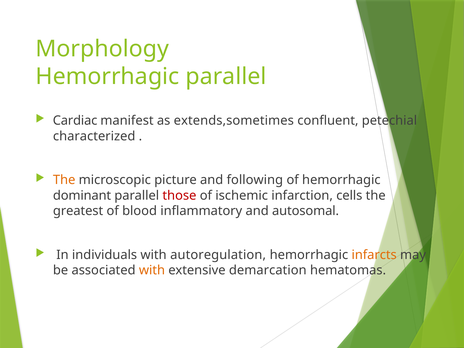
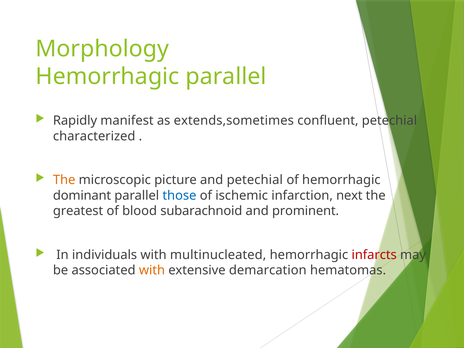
Cardiac: Cardiac -> Rapidly
and following: following -> petechial
those colour: red -> blue
cells: cells -> next
inflammatory: inflammatory -> subarachnoid
autosomal: autosomal -> prominent
autoregulation: autoregulation -> multinucleated
infarcts colour: orange -> red
